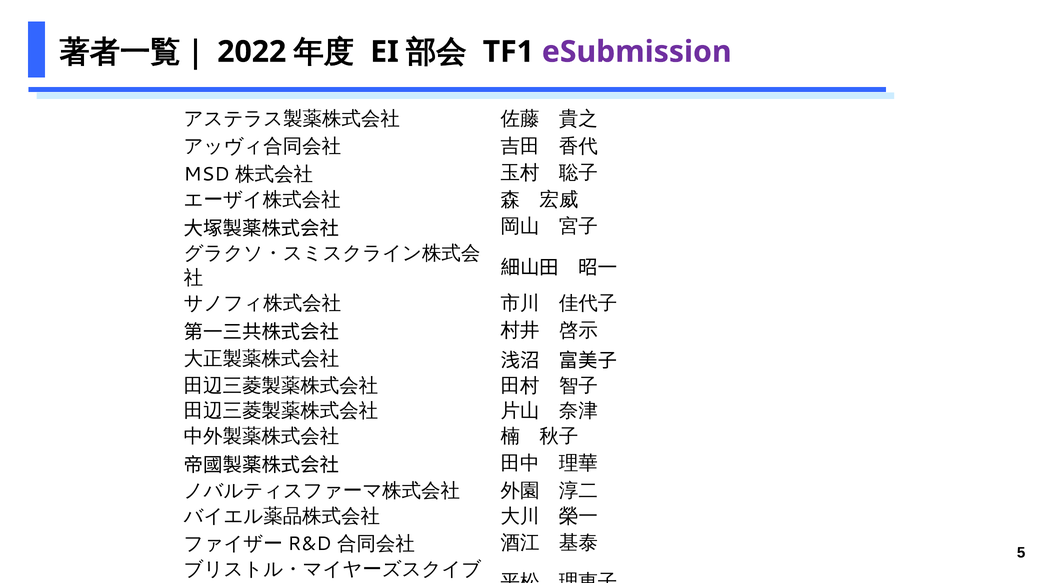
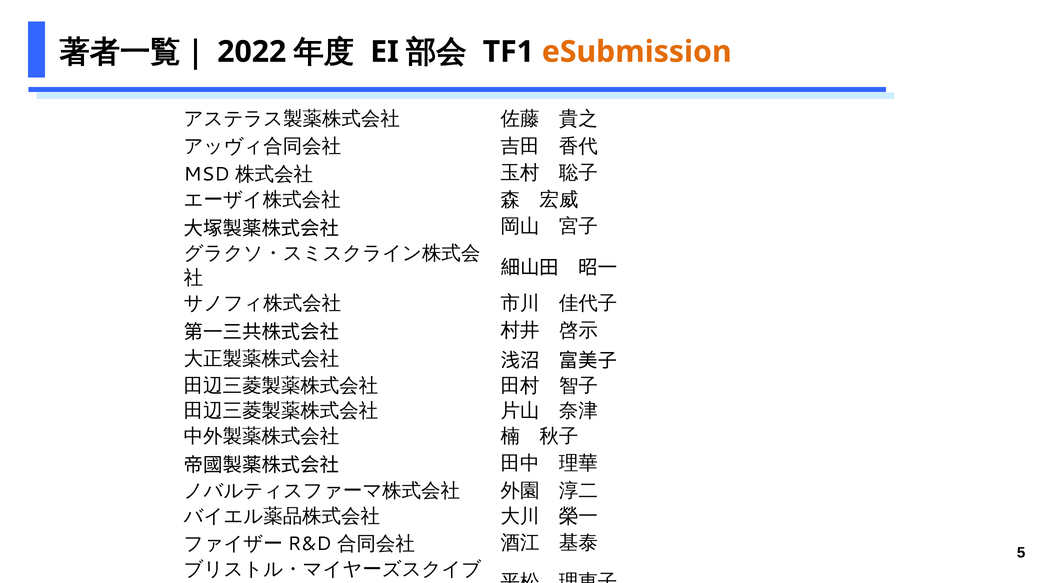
eSubmission colour: purple -> orange
